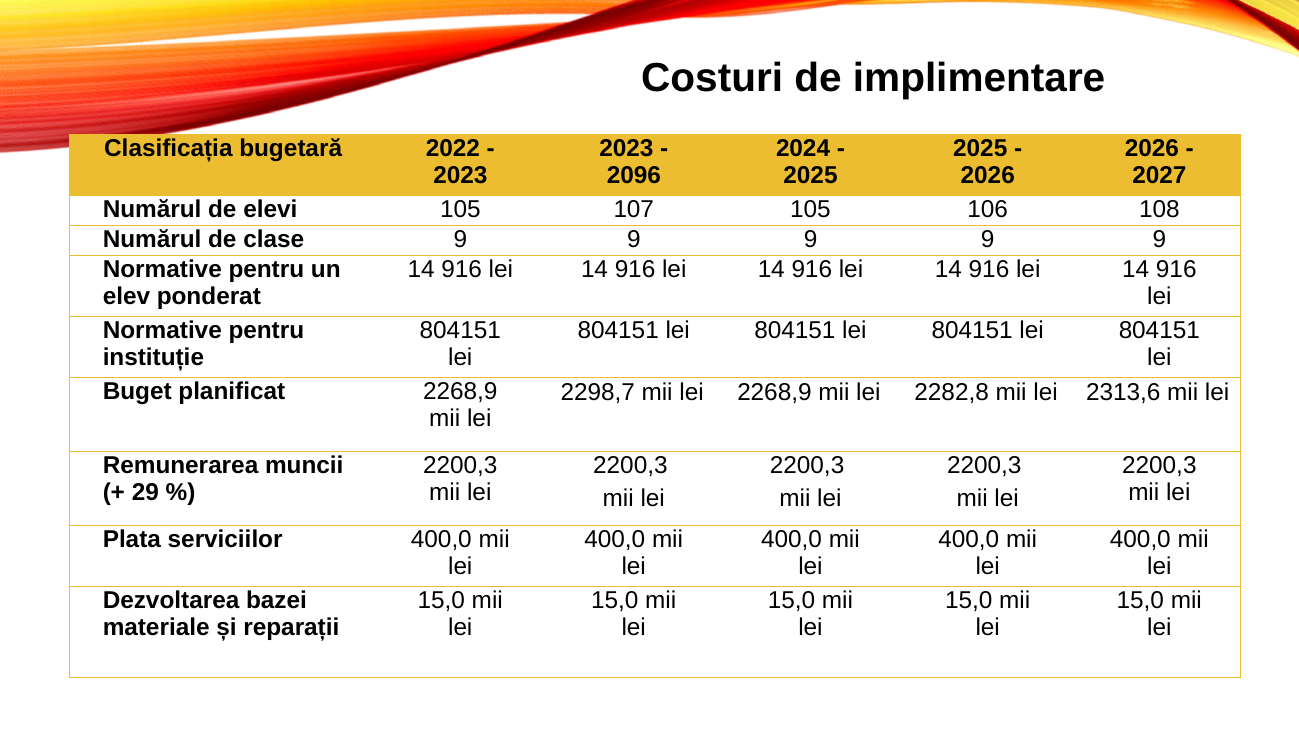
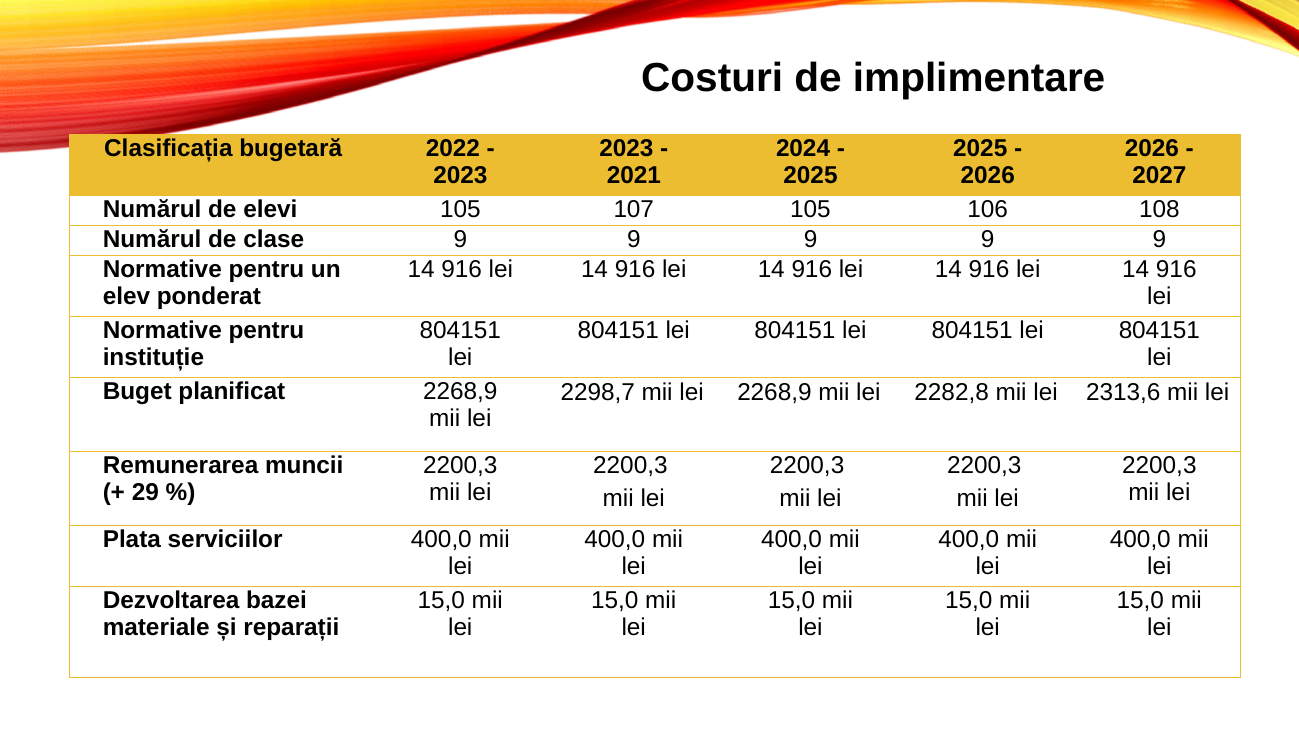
2096: 2096 -> 2021
